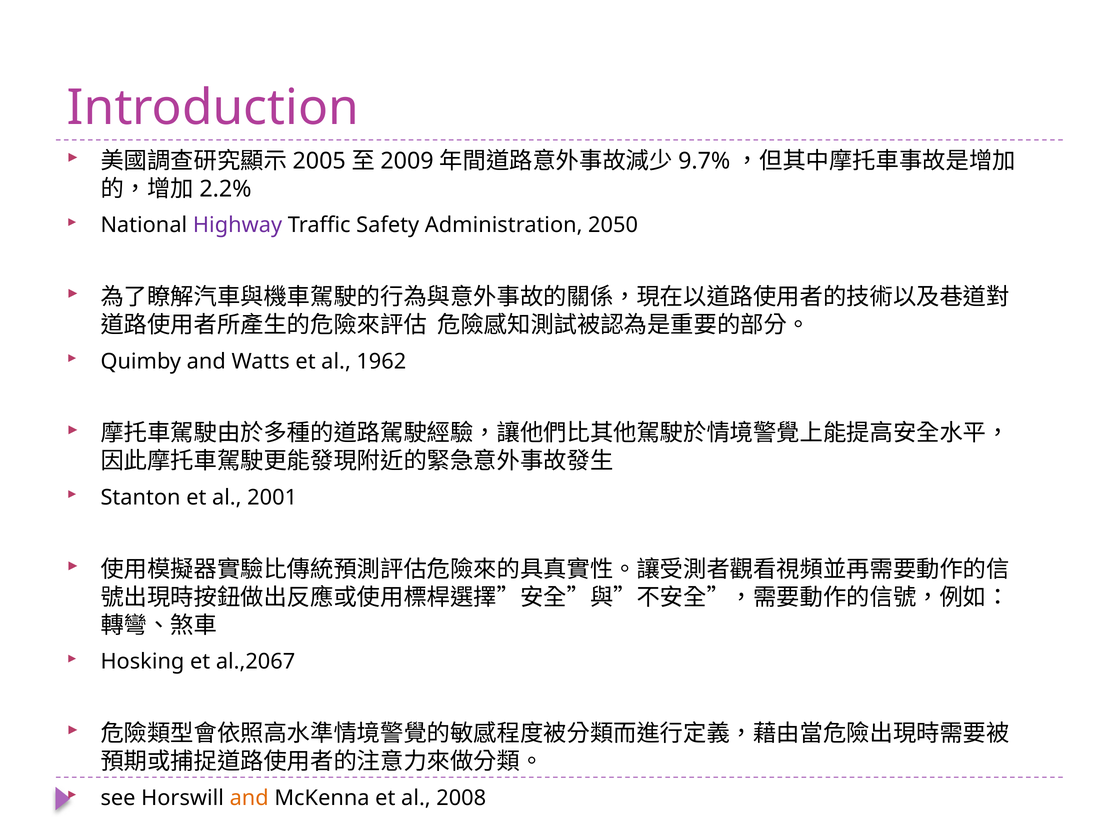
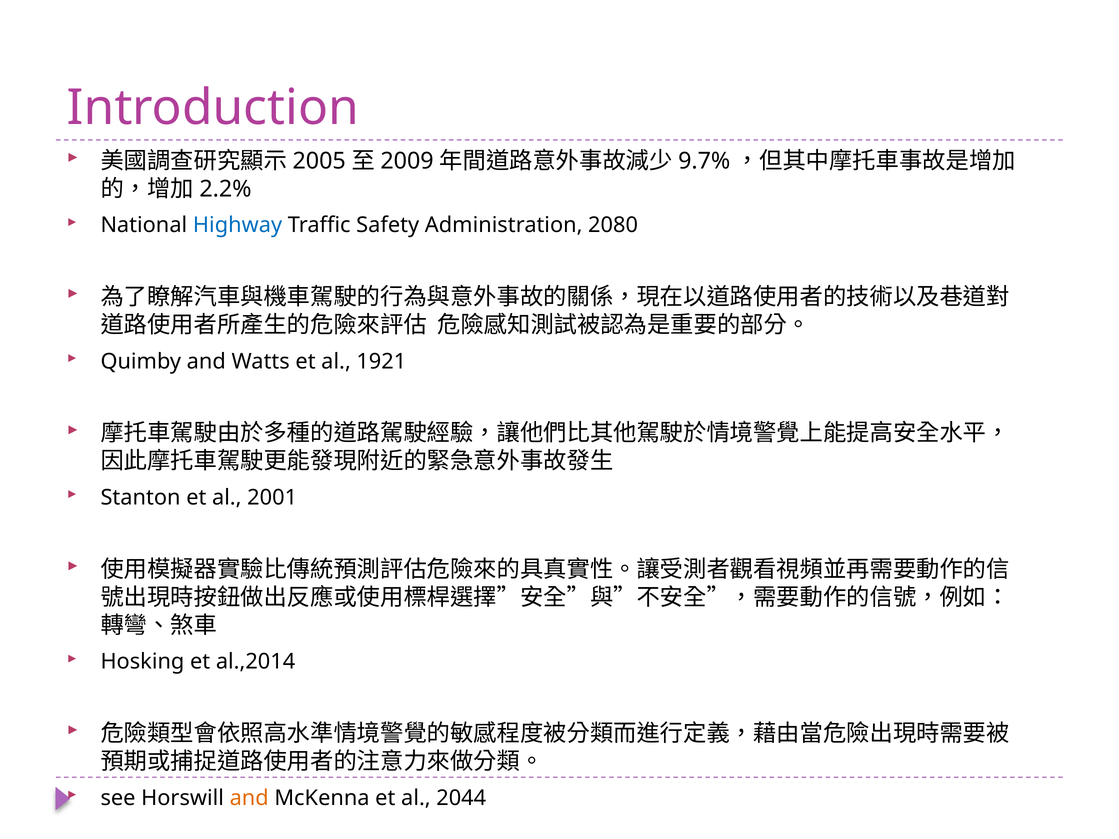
Highway colour: purple -> blue
2050: 2050 -> 2080
1962: 1962 -> 1921
al.,2067: al.,2067 -> al.,2014
2008: 2008 -> 2044
